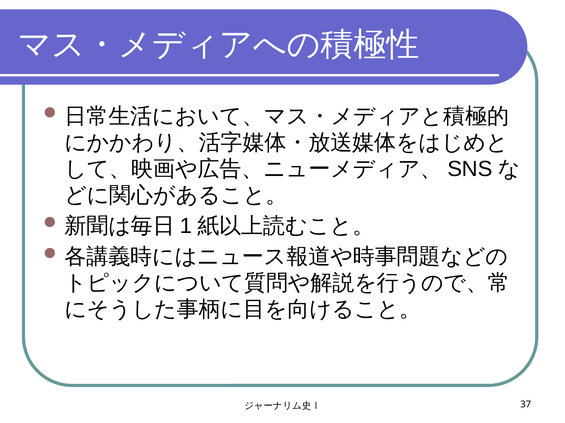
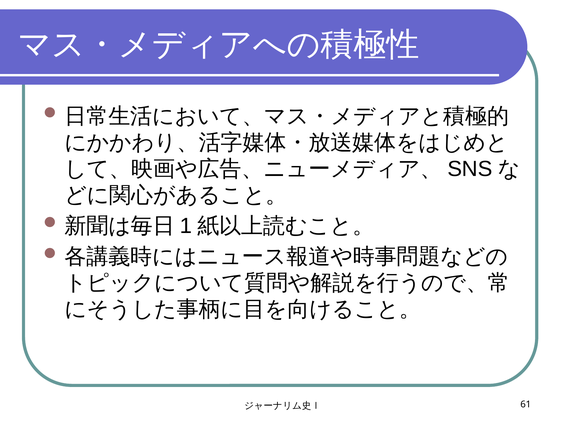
37: 37 -> 61
